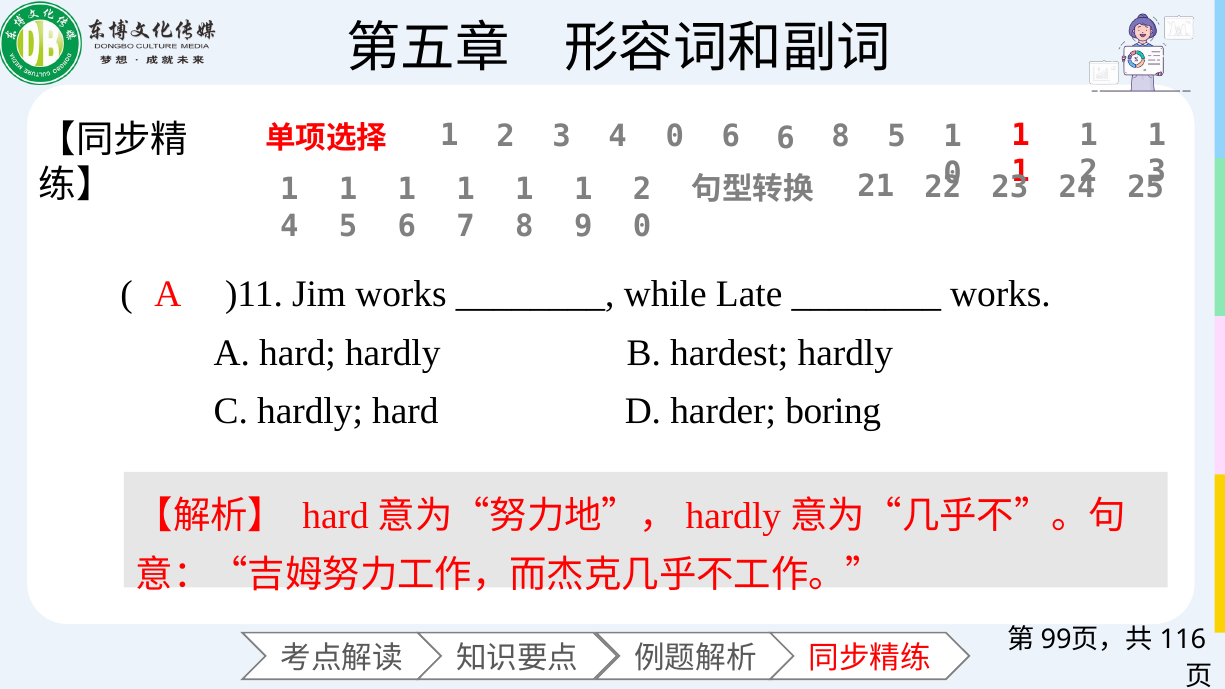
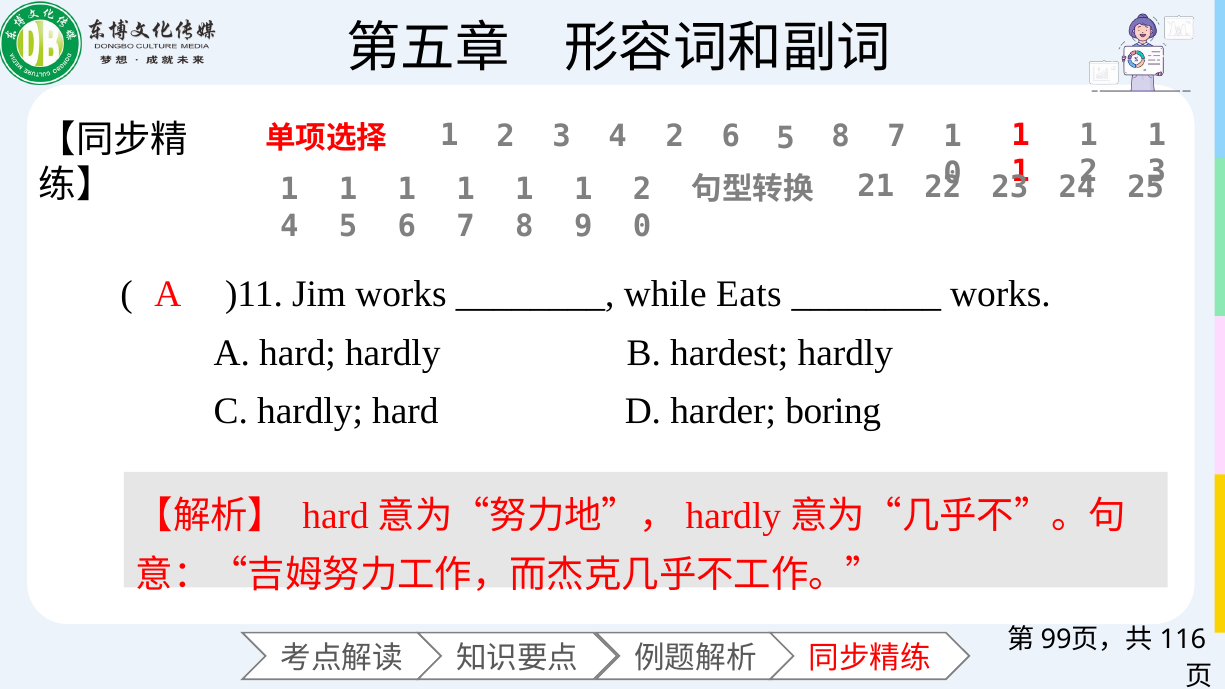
4 0: 0 -> 2
6 6: 6 -> 5
8 5: 5 -> 7
Late: Late -> Eats
